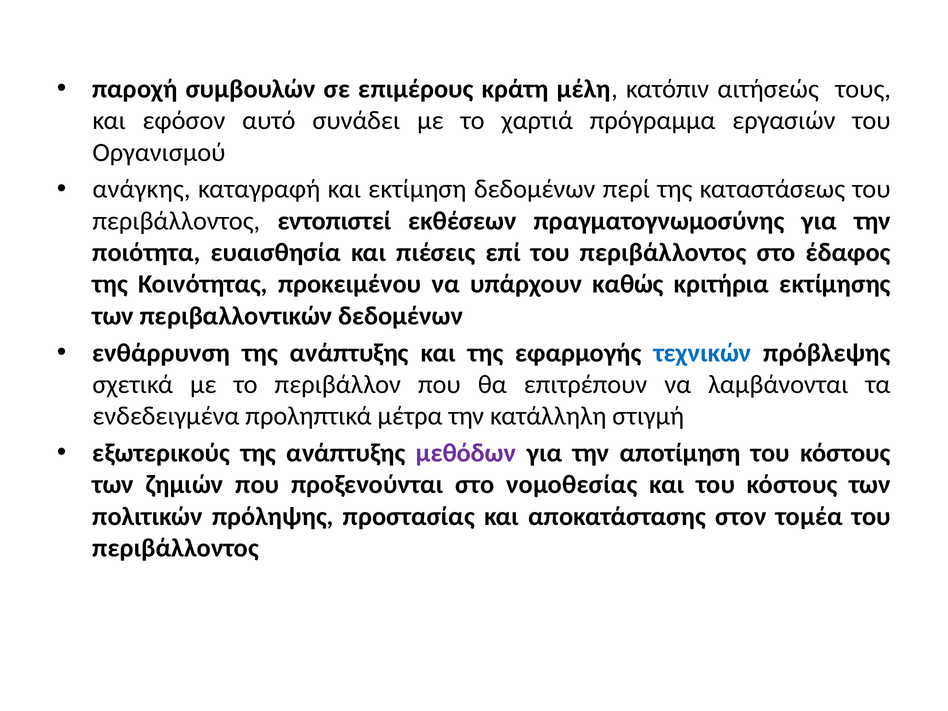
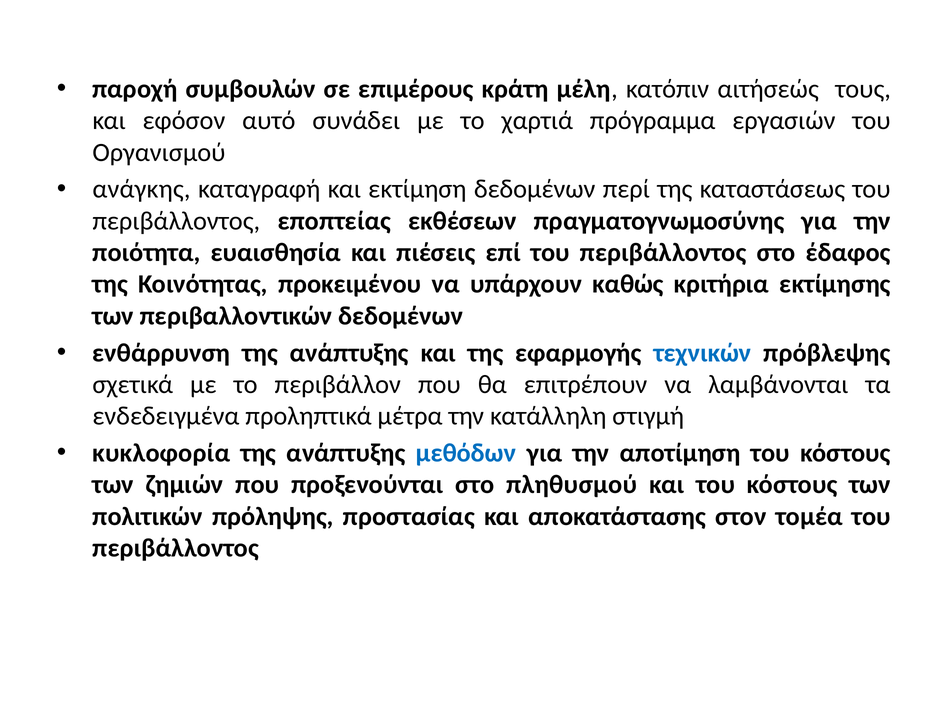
εντοπιστεί: εντοπιστεί -> εποπτείας
εξωτερικούς: εξωτερικούς -> κυκλοφορία
μεθόδων colour: purple -> blue
νομοθεσίας: νομοθεσίας -> πληθυσμού
